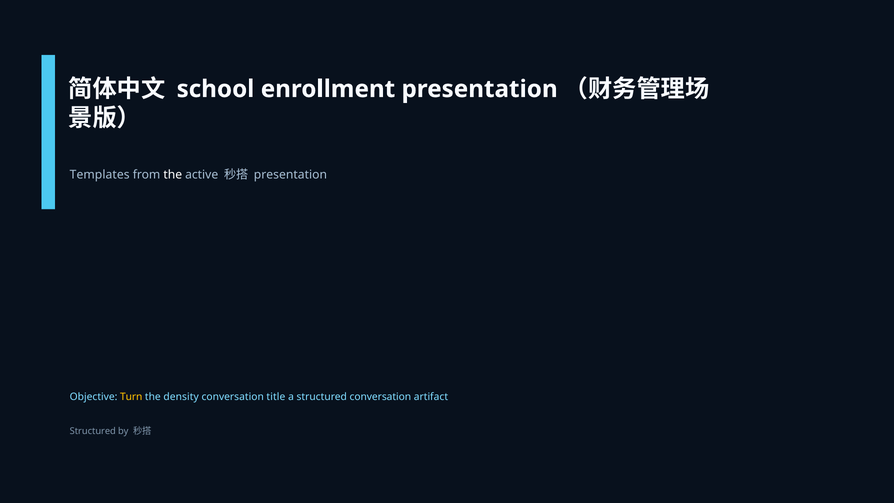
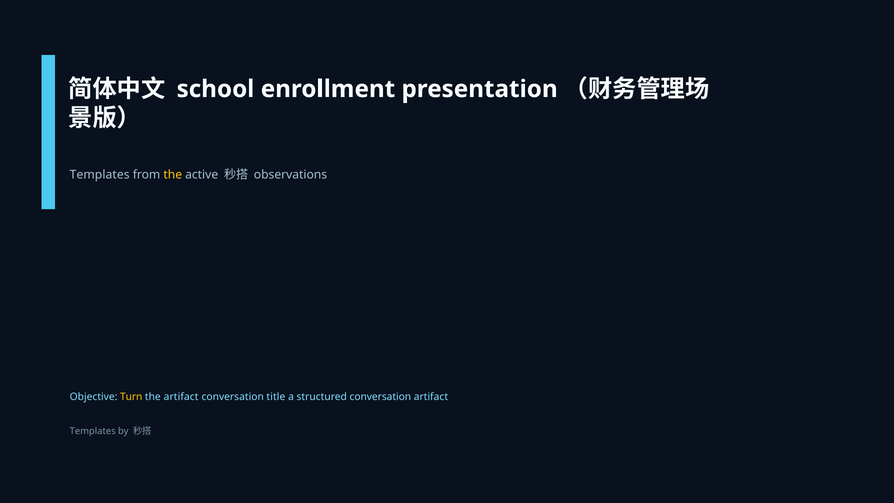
the at (173, 175) colour: white -> yellow
presentation at (290, 175): presentation -> observations
the density: density -> artifact
Structured at (93, 431): Structured -> Templates
